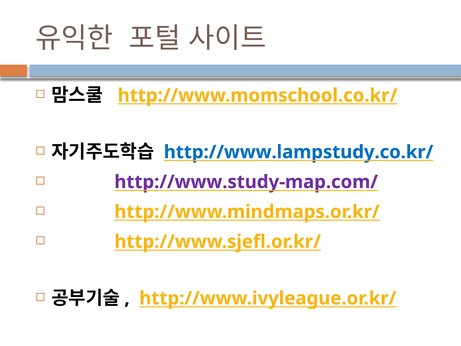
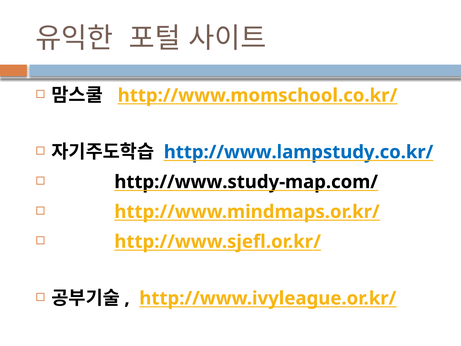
http://www.study-map.com/ colour: purple -> black
